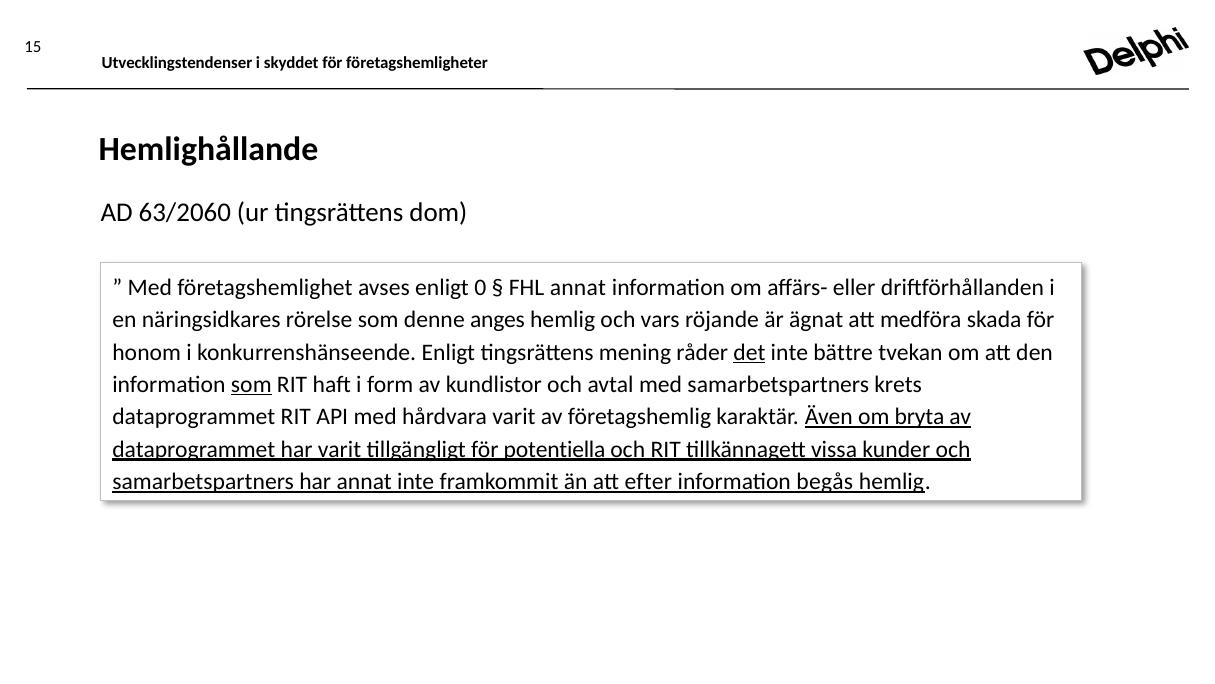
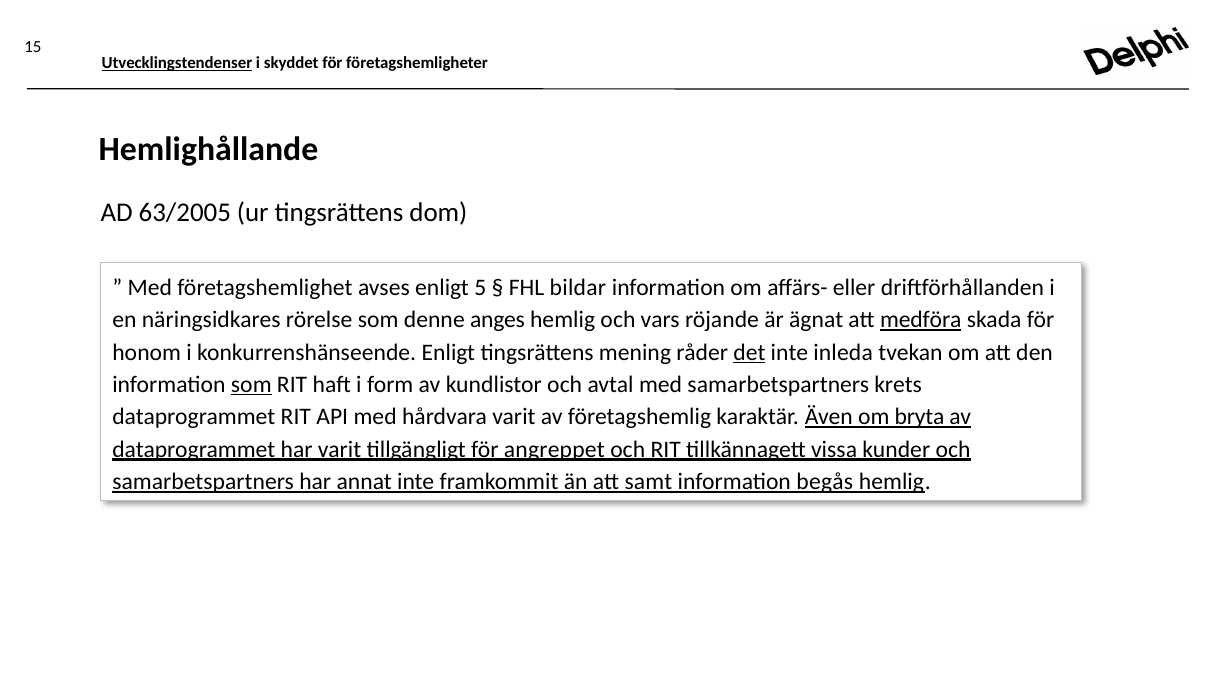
Utvecklingstendenser underline: none -> present
63/2060: 63/2060 -> 63/2005
0: 0 -> 5
FHL annat: annat -> bildar
medföra underline: none -> present
bättre: bättre -> inleda
potentiella: potentiella -> angreppet
efter: efter -> samt
